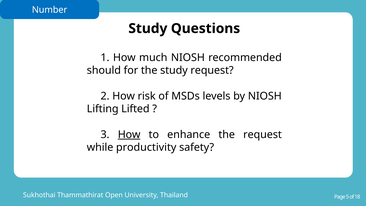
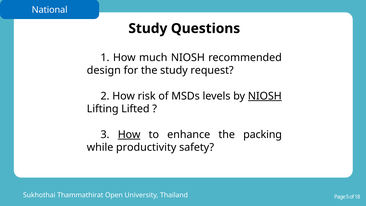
Number: Number -> National
should: should -> design
NIOSH at (265, 96) underline: none -> present
the request: request -> packing
